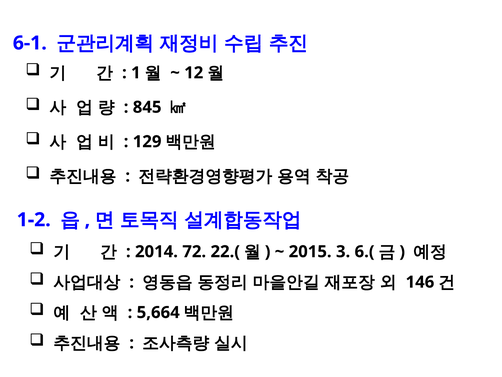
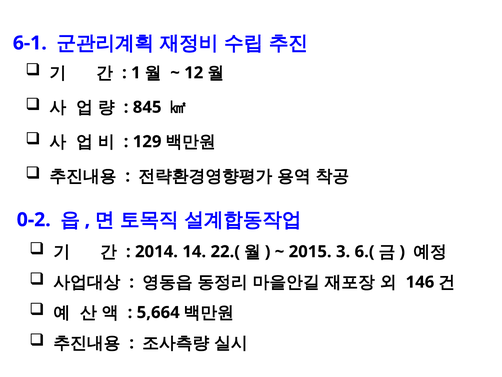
1-2: 1-2 -> 0-2
72: 72 -> 14
